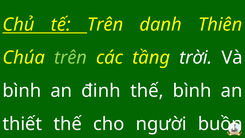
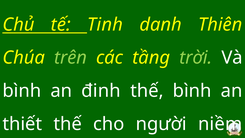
tế Trên: Trên -> Tinh
trời colour: white -> light green
buồn: buồn -> niềm
